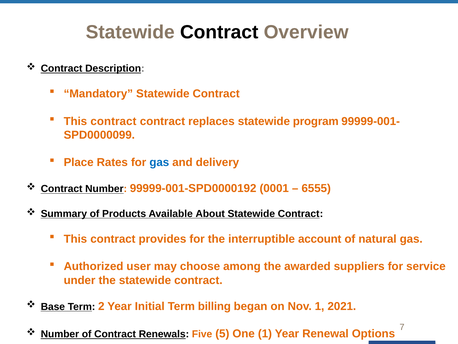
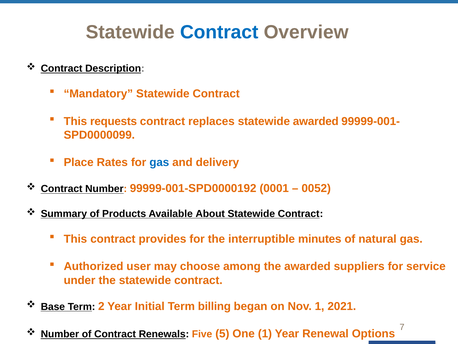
Contract at (219, 32) colour: black -> blue
contract at (113, 121): contract -> requests
statewide program: program -> awarded
6555: 6555 -> 0052
account: account -> minutes
